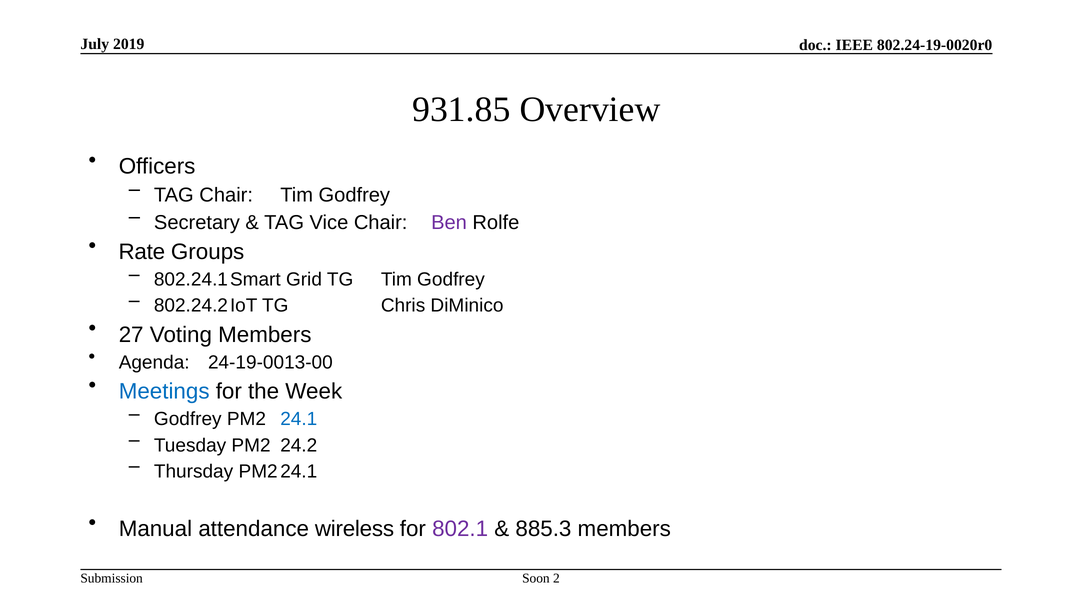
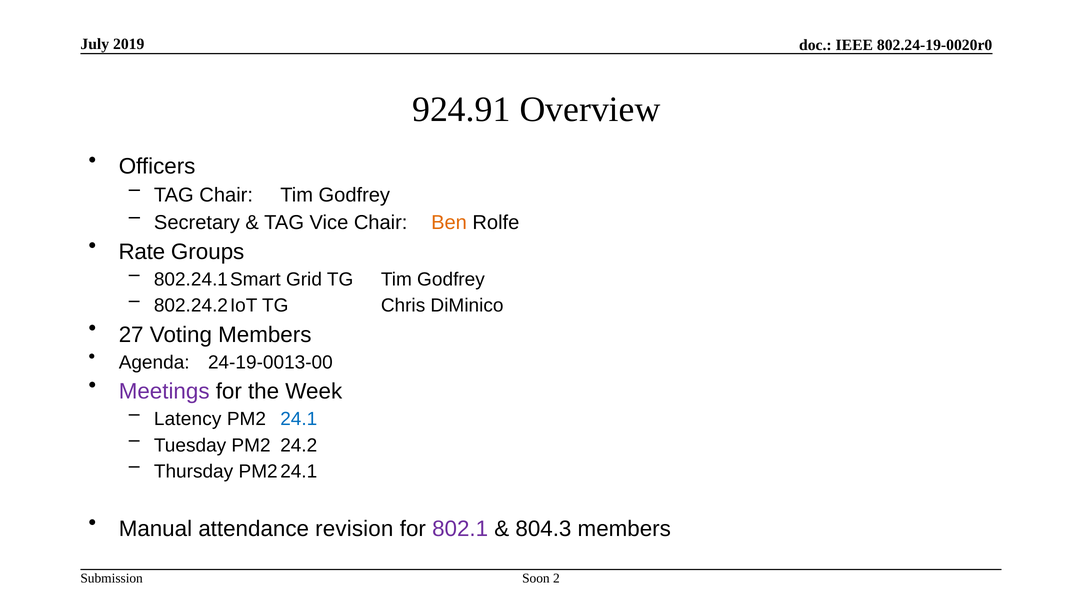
931.85: 931.85 -> 924.91
Ben colour: purple -> orange
Meetings colour: blue -> purple
Godfrey at (188, 419): Godfrey -> Latency
wireless: wireless -> revision
885.3: 885.3 -> 804.3
